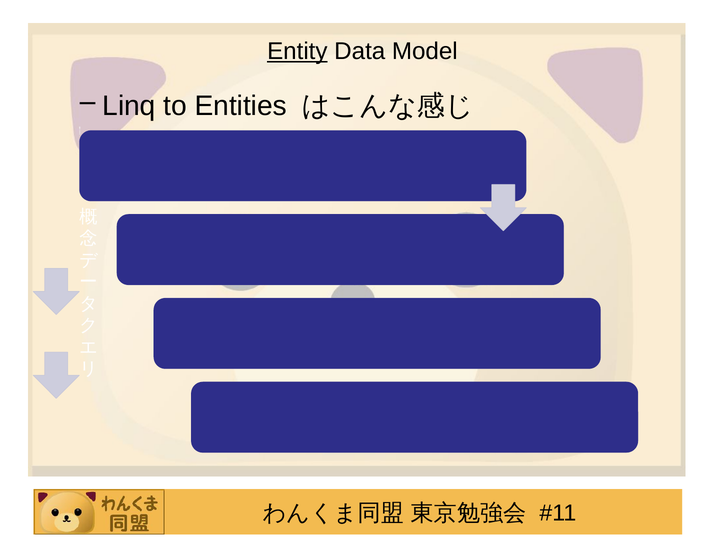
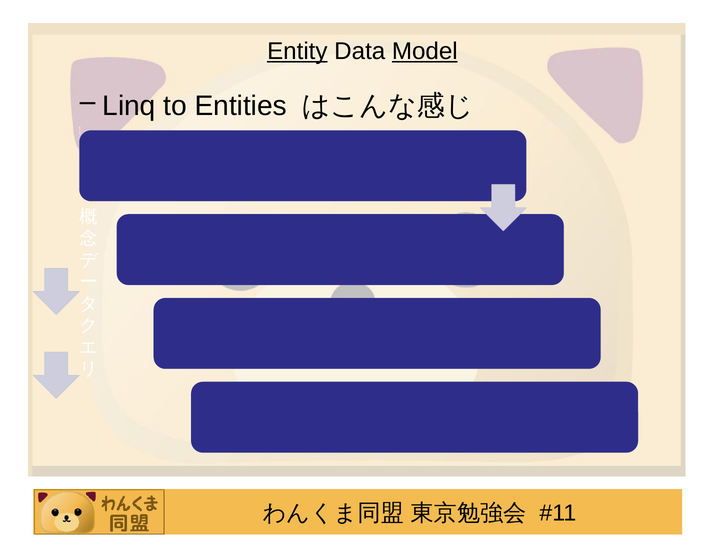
Model underline: none -> present
